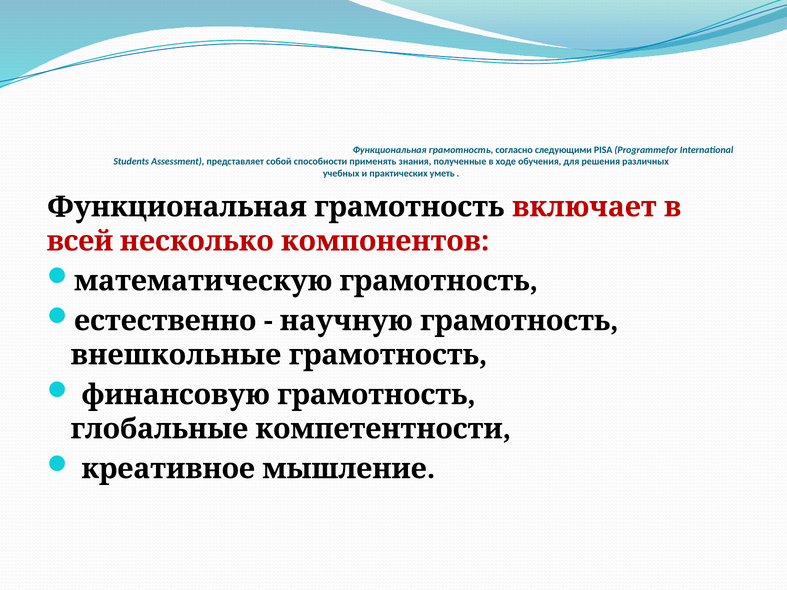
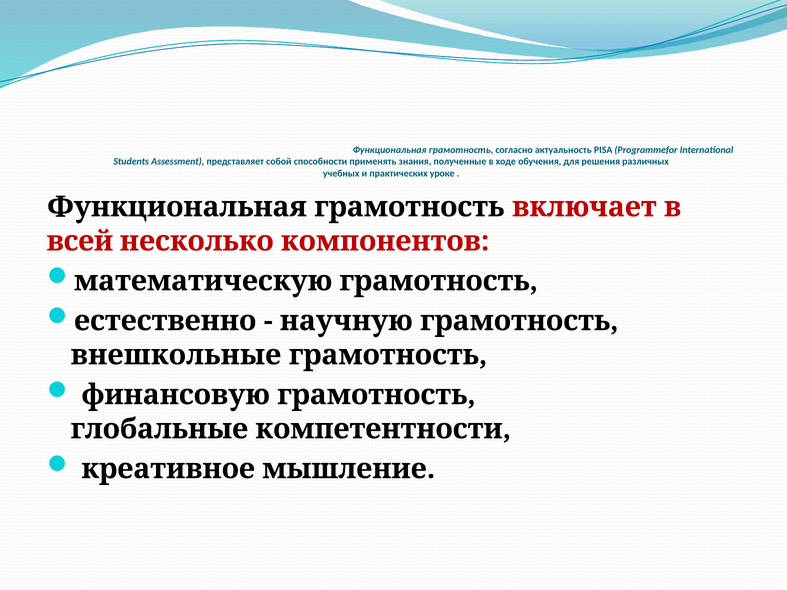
следующими: следующими -> актуальность
уметь: уметь -> уроке
